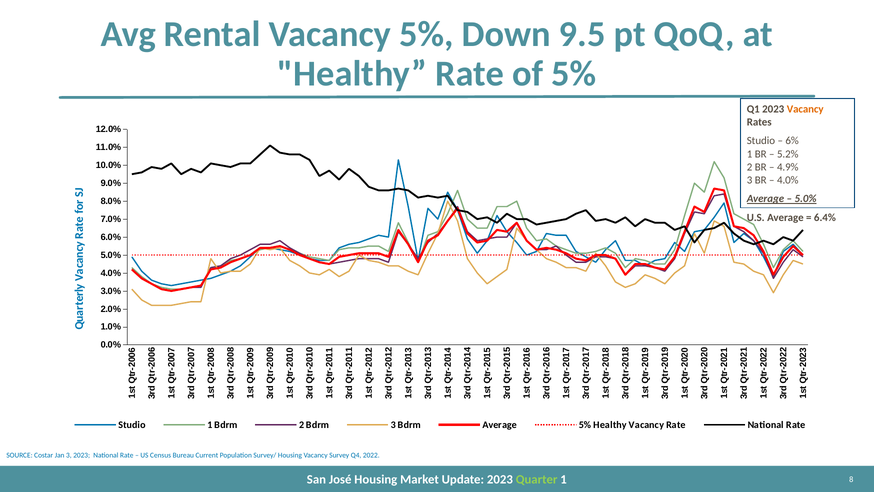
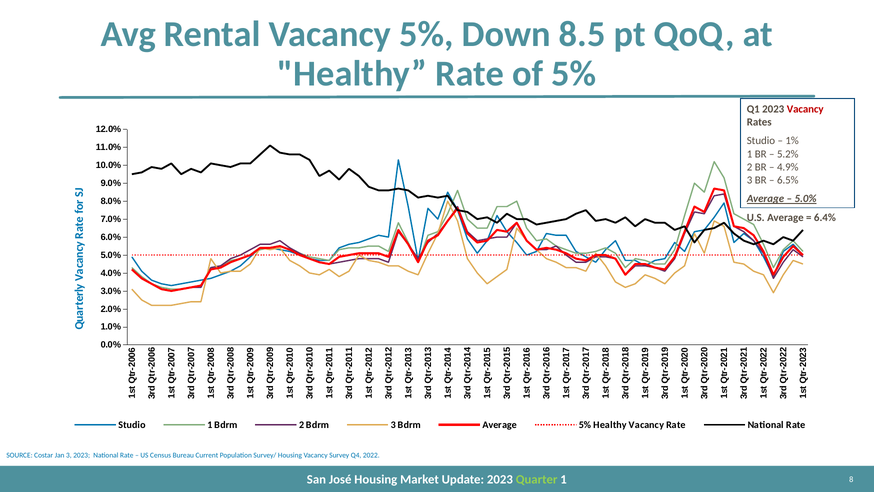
9.5: 9.5 -> 8.5
Vacancy at (805, 109) colour: orange -> red
6%: 6% -> 1%
4.0% at (788, 180): 4.0% -> 6.5%
